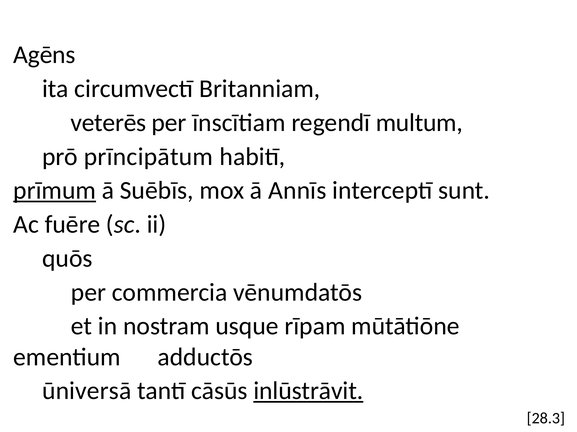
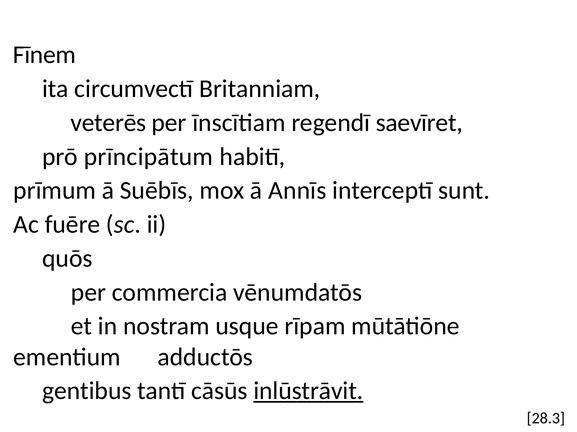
Agēns: Agēns -> Fīnem
multum: multum -> saevīret
prīmum underline: present -> none
ūniversā: ūniversā -> gentibus
